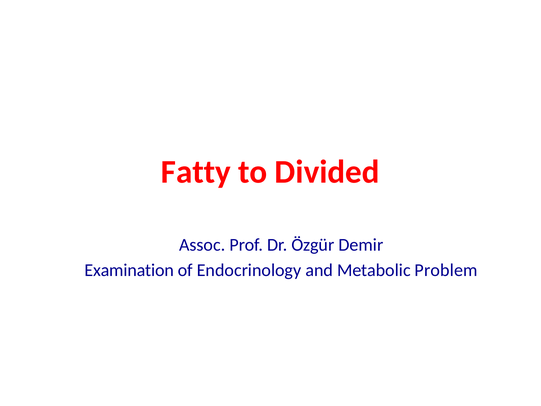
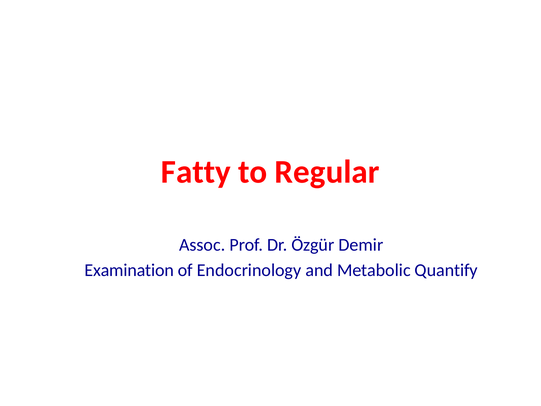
Divided: Divided -> Regular
Problem: Problem -> Quantify
